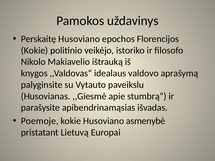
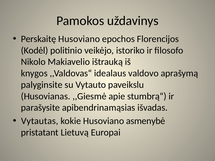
Kokie at (35, 50): Kokie -> Kodėl
Poemoje: Poemoje -> Vytautas
